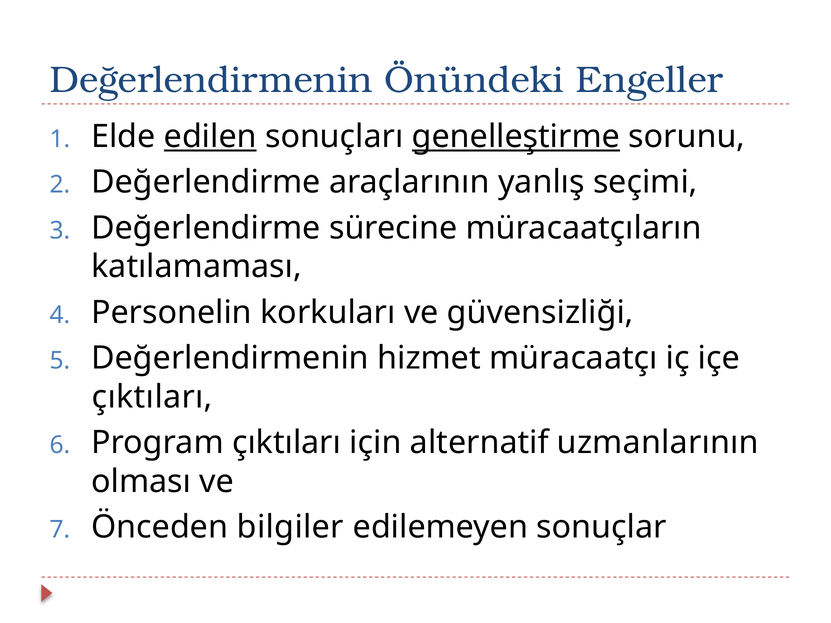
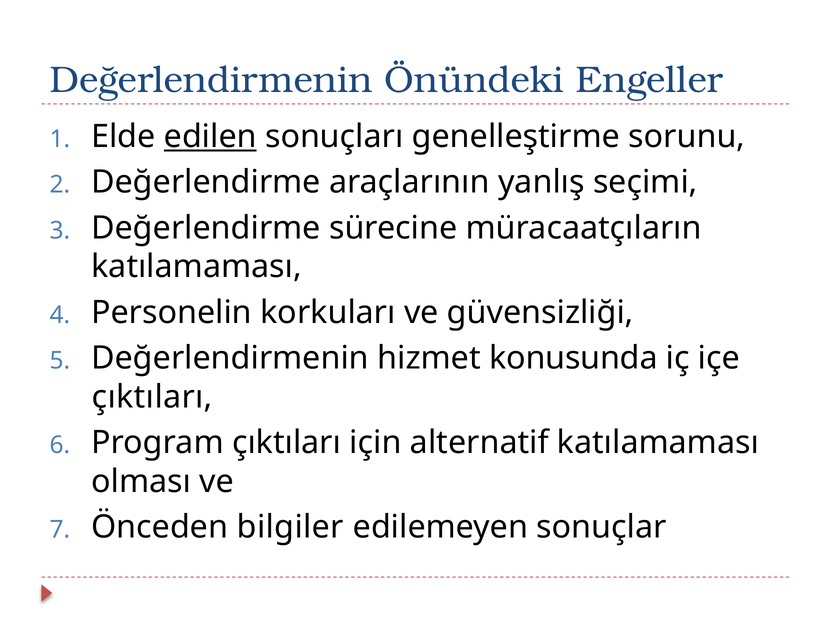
genelleştirme underline: present -> none
müracaatçı: müracaatçı -> konusunda
alternatif uzmanlarının: uzmanlarının -> katılamaması
